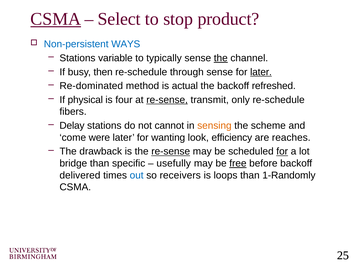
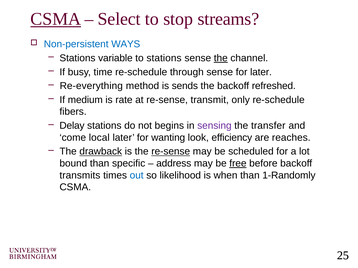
product: product -> streams
to typically: typically -> stations
then: then -> time
later at (261, 72) underline: present -> none
Re-dominated: Re-dominated -> Re-everything
actual: actual -> sends
physical: physical -> medium
four: four -> rate
re-sense at (167, 100) underline: present -> none
cannot: cannot -> begins
sensing colour: orange -> purple
scheme: scheme -> transfer
were: were -> local
drawback underline: none -> present
for at (282, 152) underline: present -> none
bridge: bridge -> bound
usefully: usefully -> address
delivered: delivered -> transmits
receivers: receivers -> likelihood
loops: loops -> when
